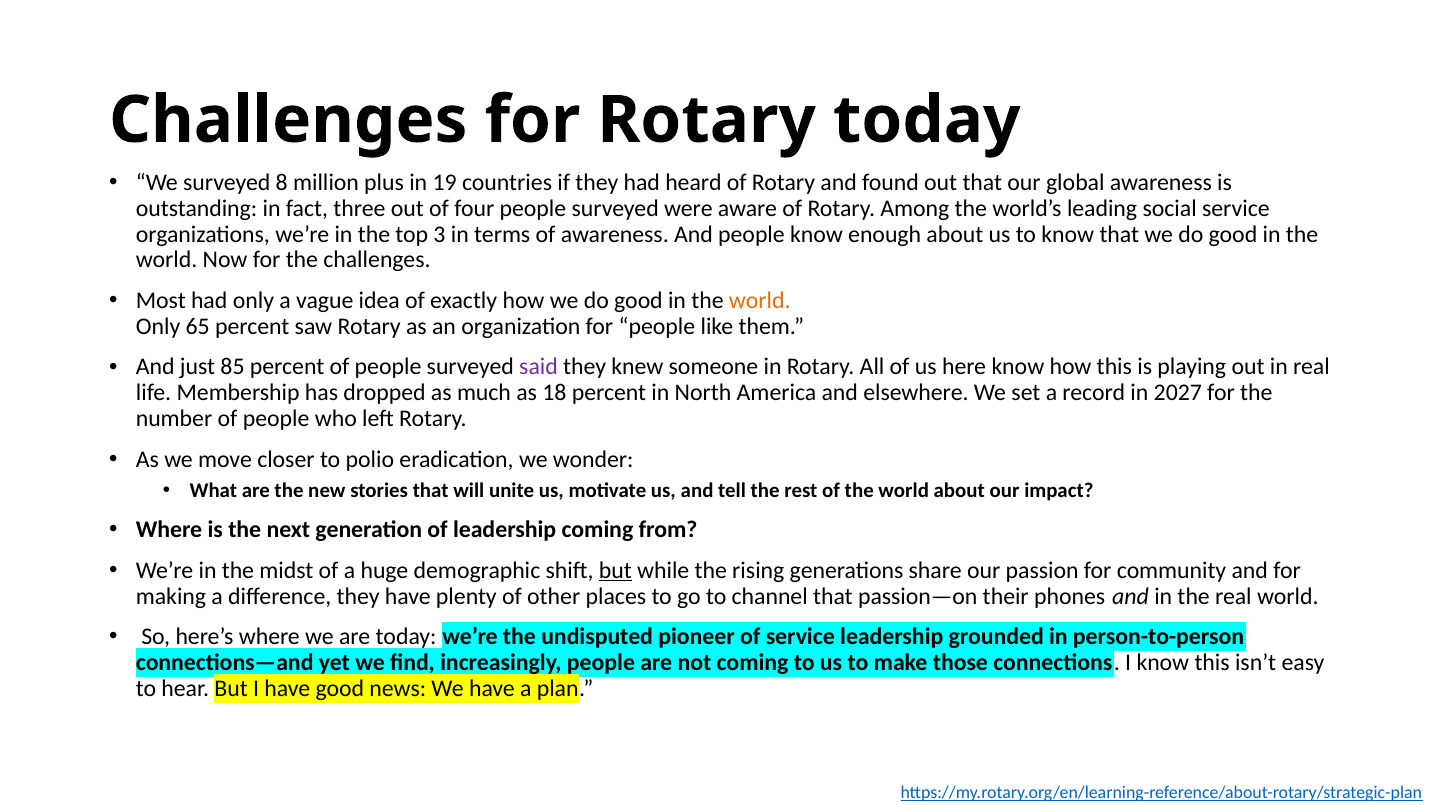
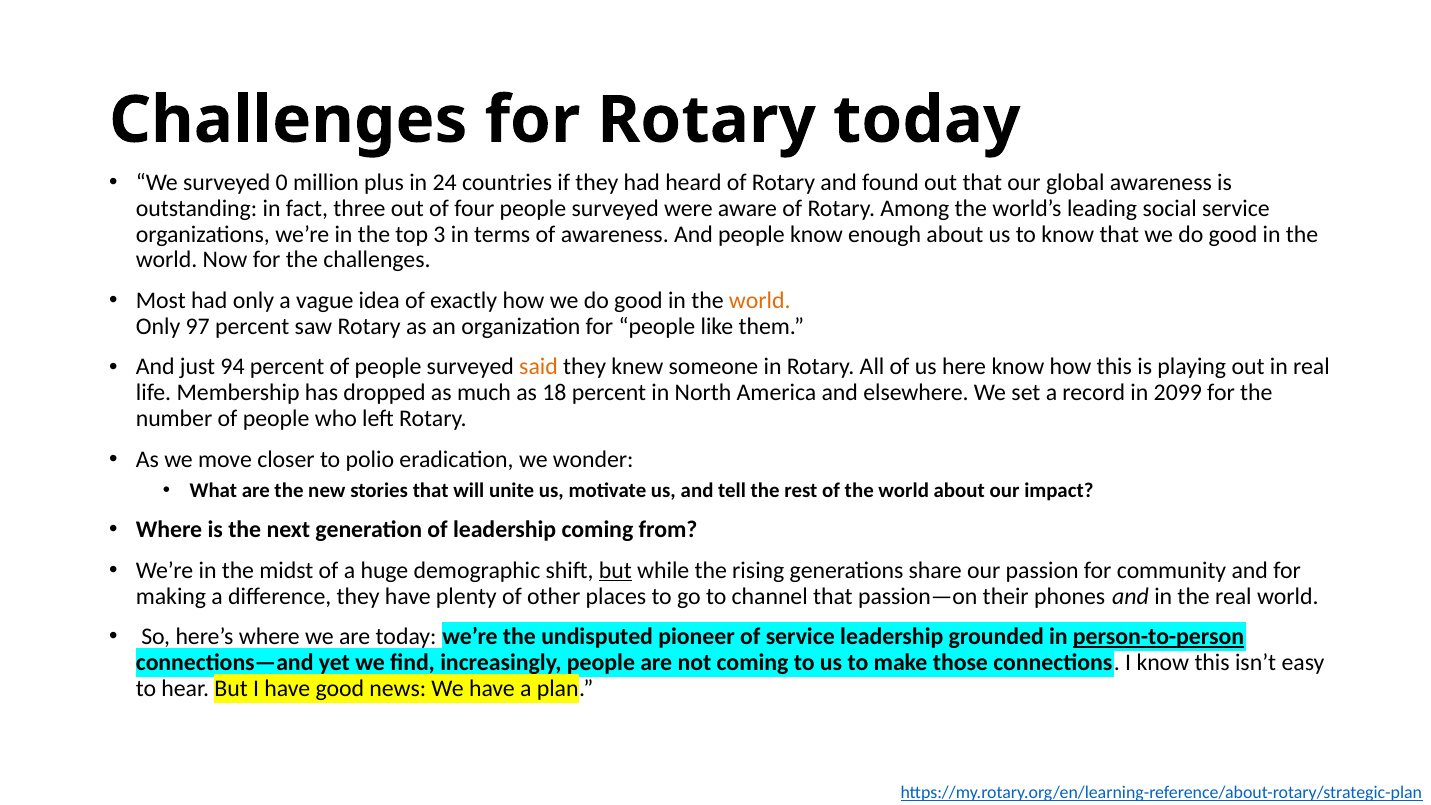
8: 8 -> 0
19: 19 -> 24
65: 65 -> 97
85: 85 -> 94
said colour: purple -> orange
2027: 2027 -> 2099
person-to-person underline: none -> present
